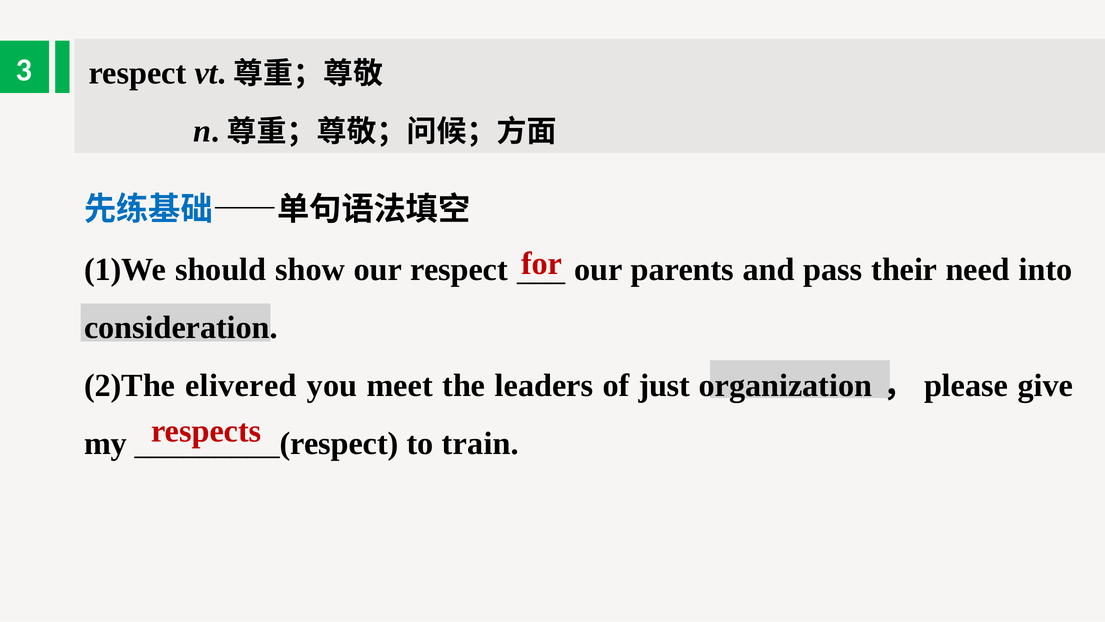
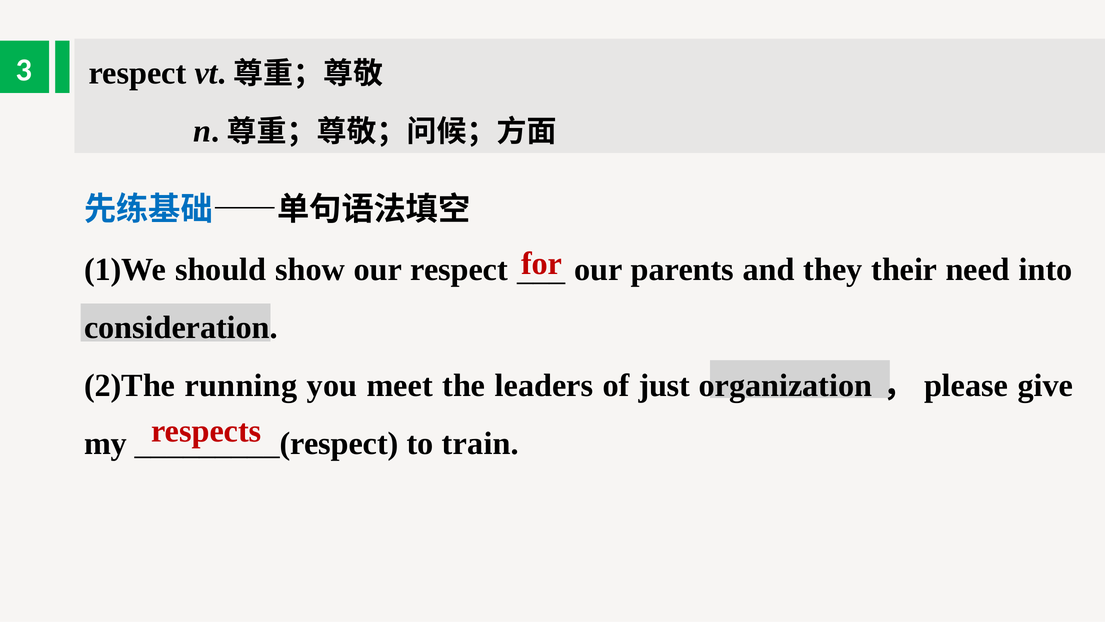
pass: pass -> they
elivered: elivered -> running
